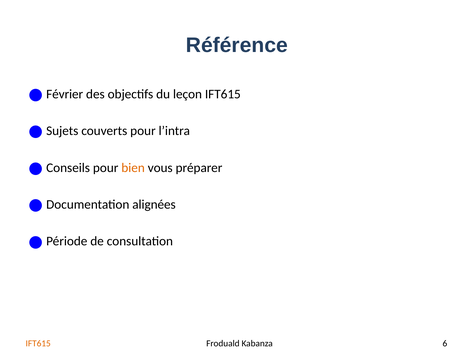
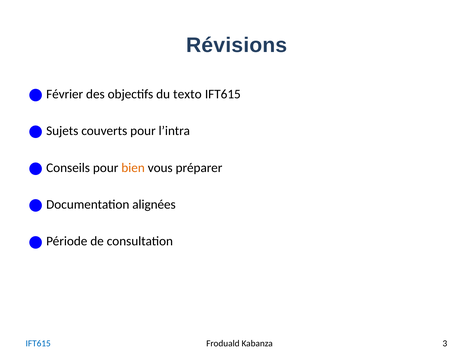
Référence: Référence -> Révisions
leçon: leçon -> texto
IFT615 at (38, 344) colour: orange -> blue
6: 6 -> 3
